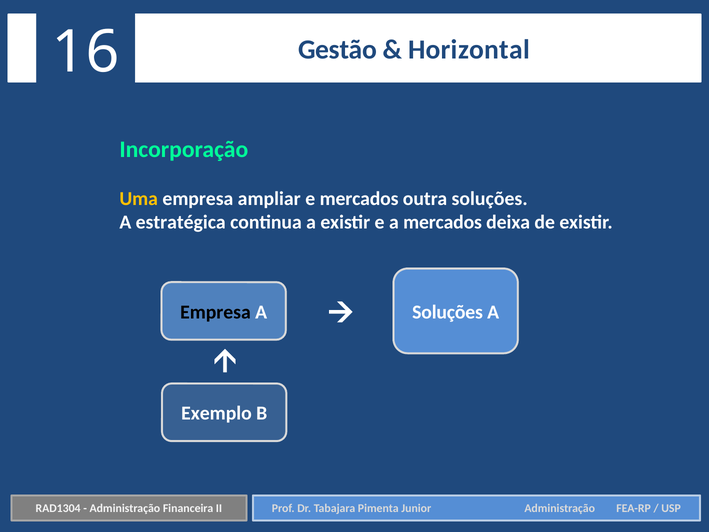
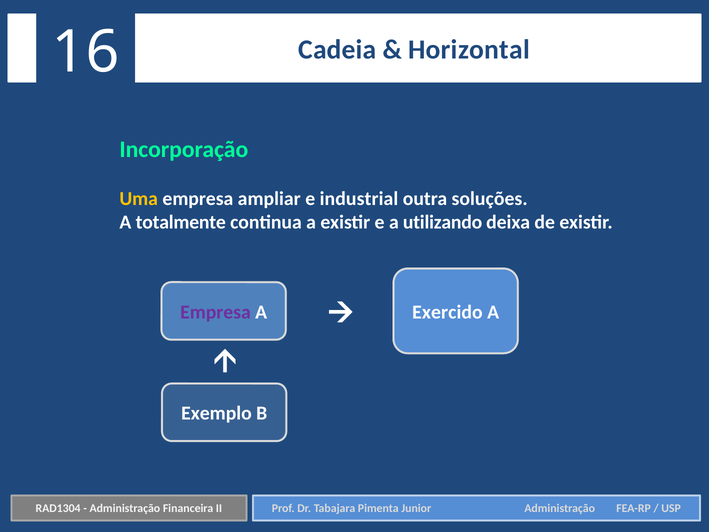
Gestão: Gestão -> Cadeia
e mercados: mercados -> industrial
estratégica: estratégica -> totalmente
a mercados: mercados -> utilizando
Empresa at (215, 312) colour: black -> purple
Soluções at (448, 312): Soluções -> Exercido
